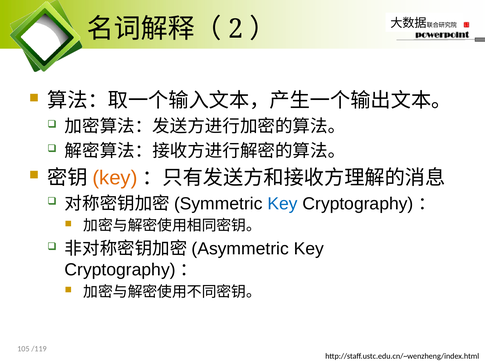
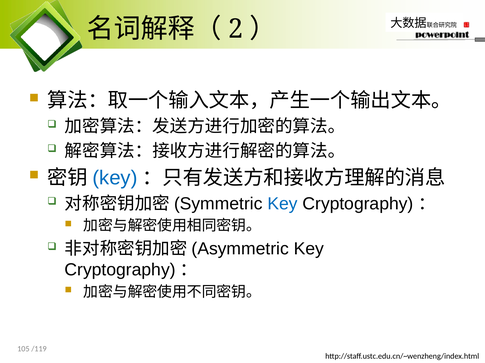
key at (115, 178) colour: orange -> blue
